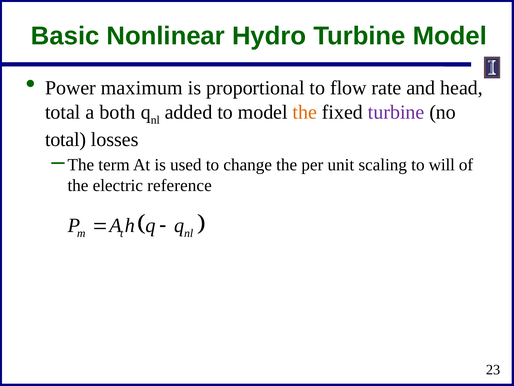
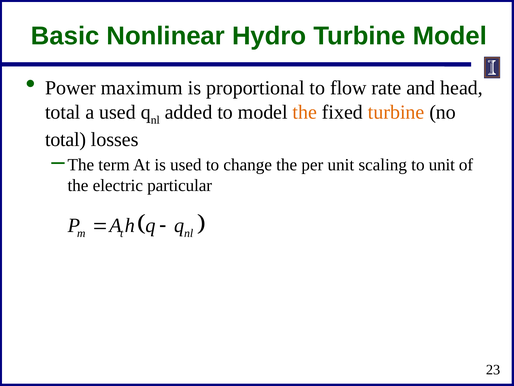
a both: both -> used
turbine at (396, 112) colour: purple -> orange
to will: will -> unit
reference: reference -> particular
